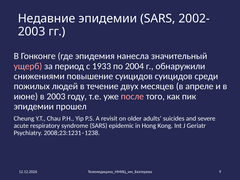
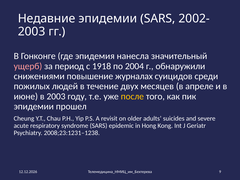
1933: 1933 -> 1918
повышение суицидов: суицидов -> журналах
после colour: pink -> yellow
